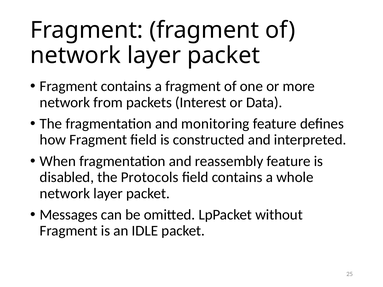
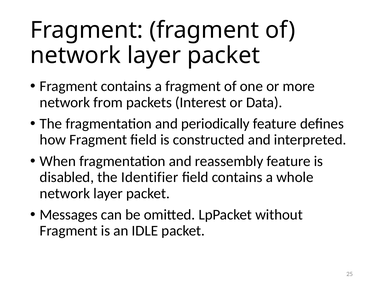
monitoring: monitoring -> periodically
Protocols: Protocols -> Identifier
